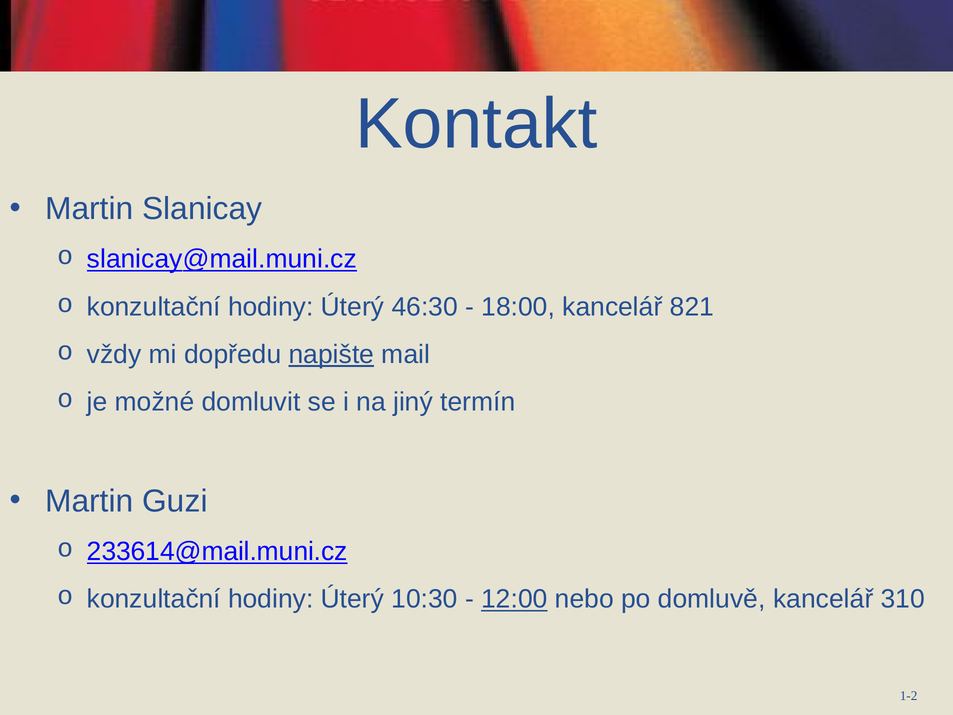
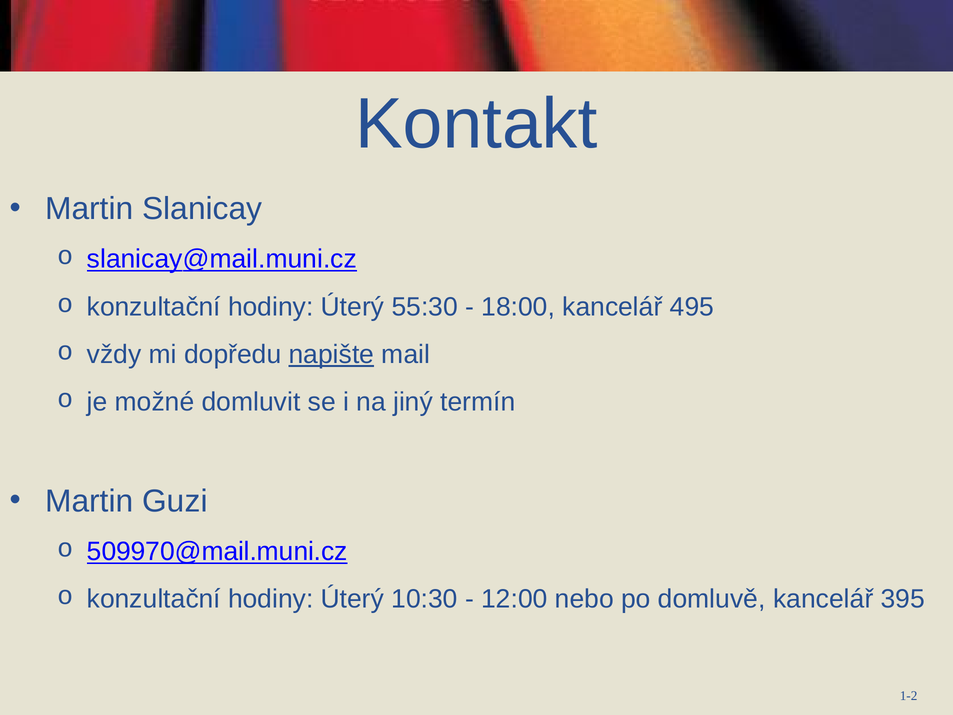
46:30: 46:30 -> 55:30
821: 821 -> 495
233614@mail.muni.cz: 233614@mail.muni.cz -> 509970@mail.muni.cz
12:00 underline: present -> none
310: 310 -> 395
